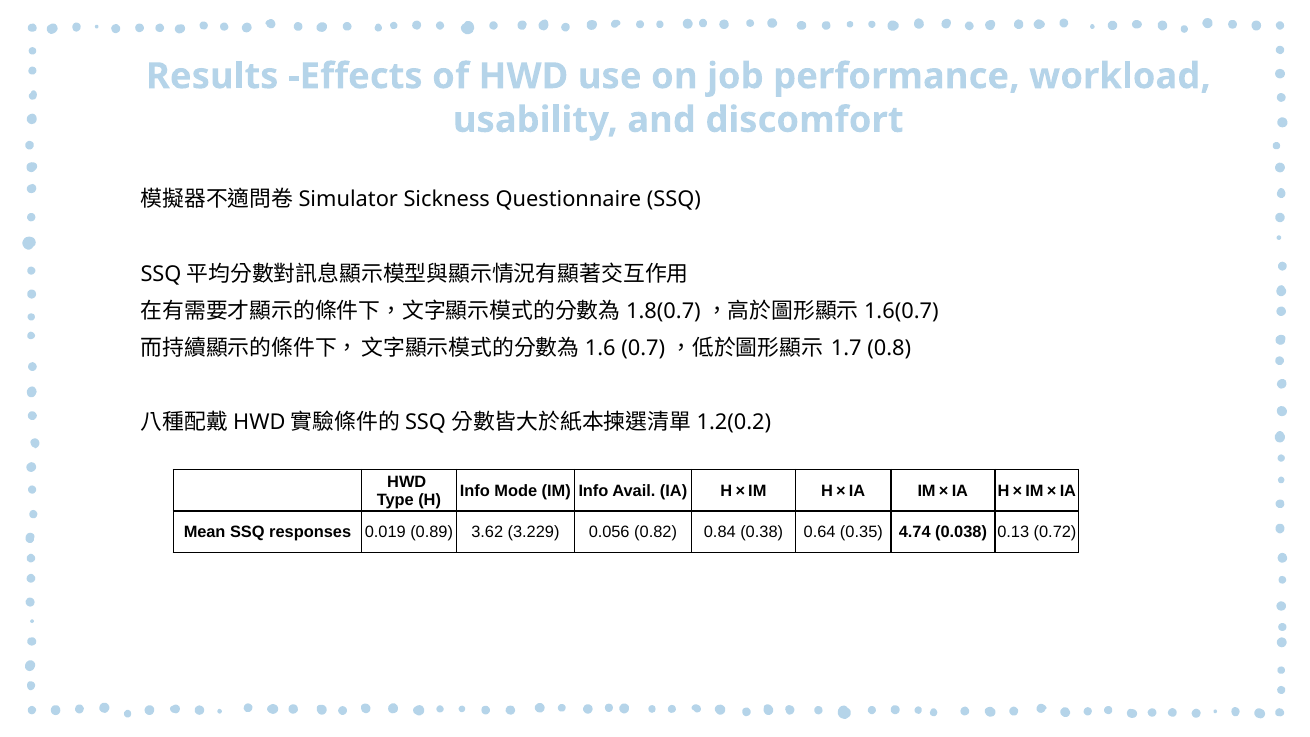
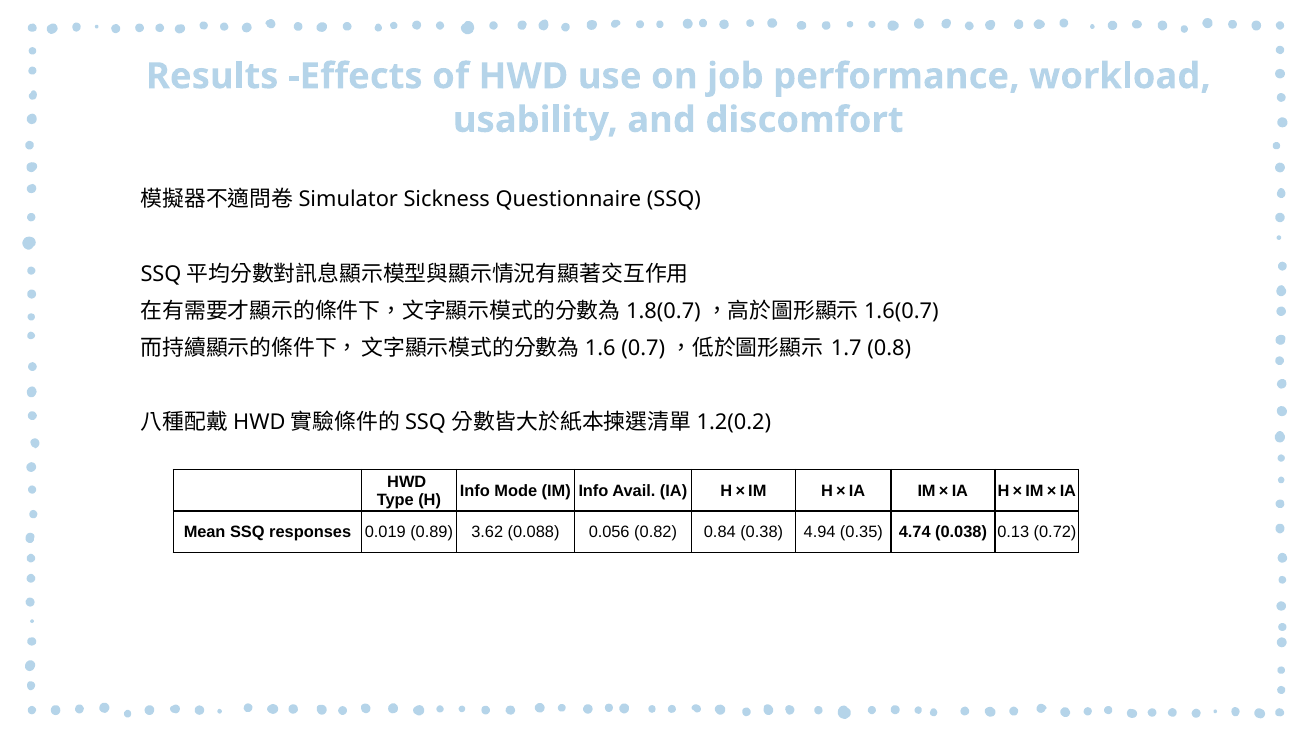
3.229: 3.229 -> 0.088
0.64: 0.64 -> 4.94
